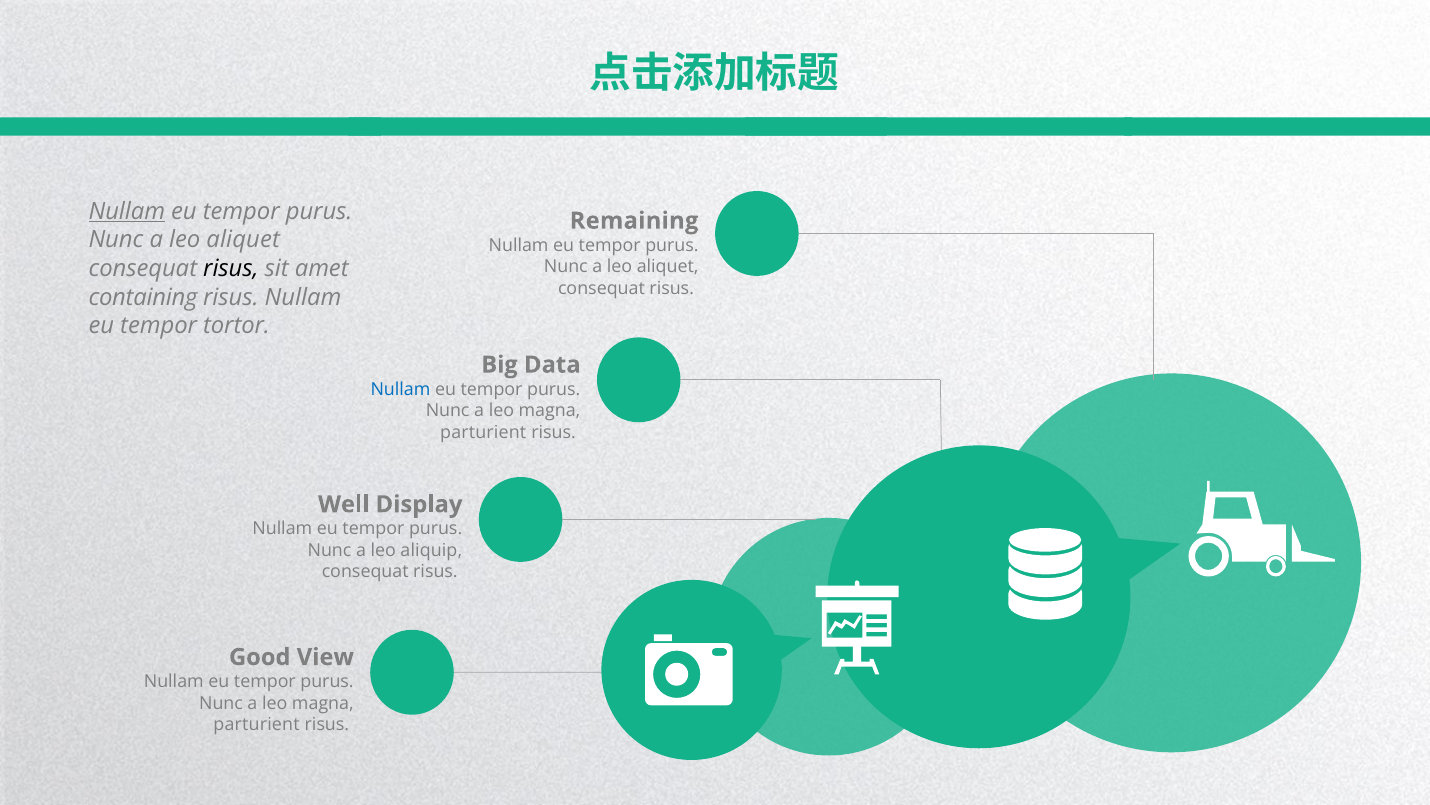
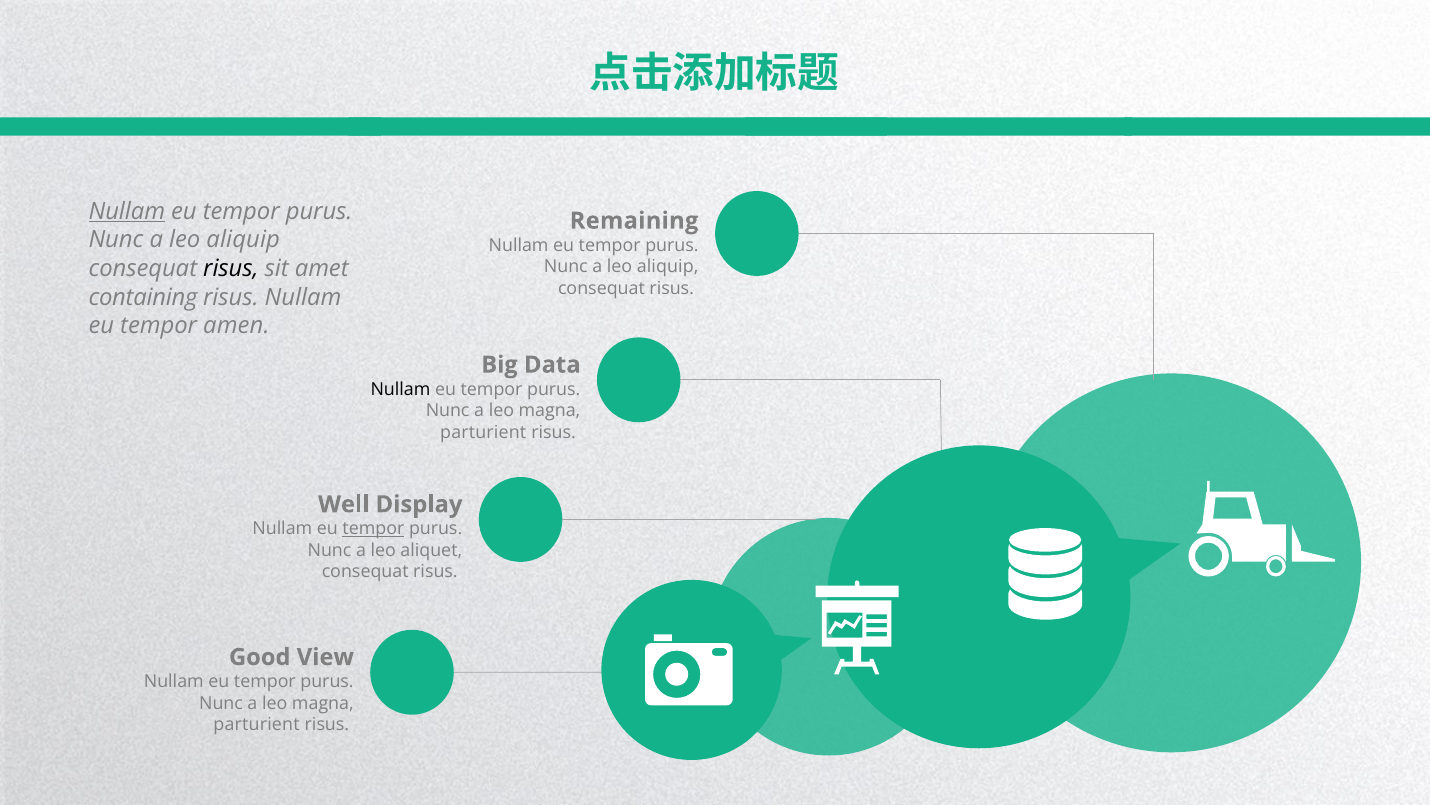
aliquet at (243, 240): aliquet -> aliquip
aliquet at (668, 267): aliquet -> aliquip
tortor: tortor -> amen
Nullam at (400, 389) colour: blue -> black
tempor at (373, 529) underline: none -> present
aliquip: aliquip -> aliquet
